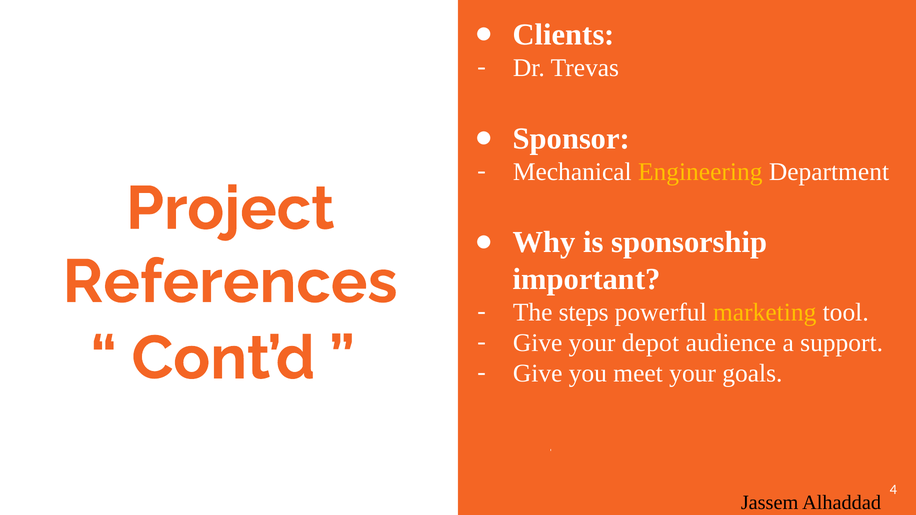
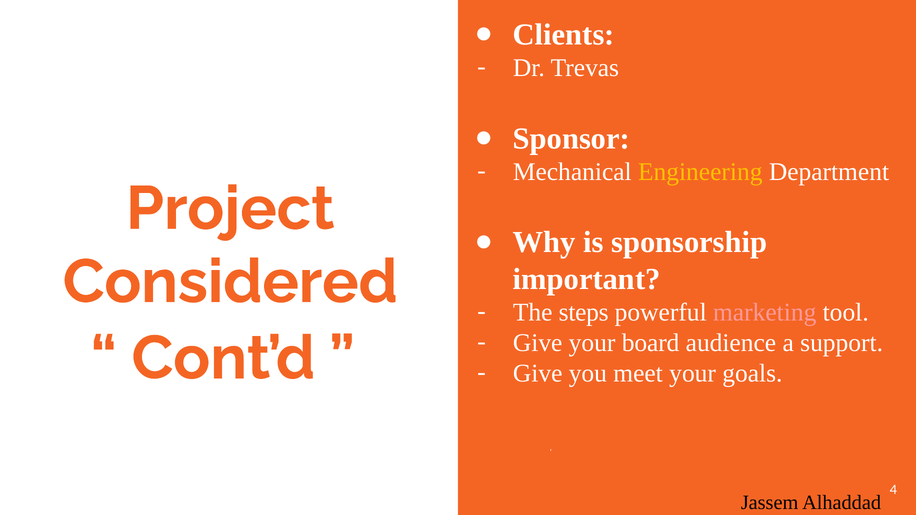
References: References -> Considered
marketing colour: yellow -> pink
depot: depot -> board
